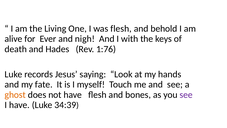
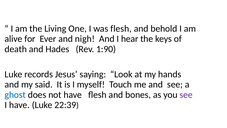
with: with -> hear
1:76: 1:76 -> 1:90
fate: fate -> said
ghost colour: orange -> blue
34:39: 34:39 -> 22:39
